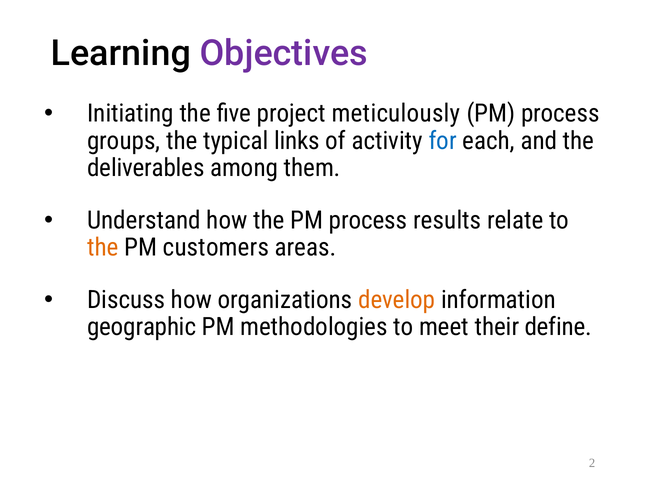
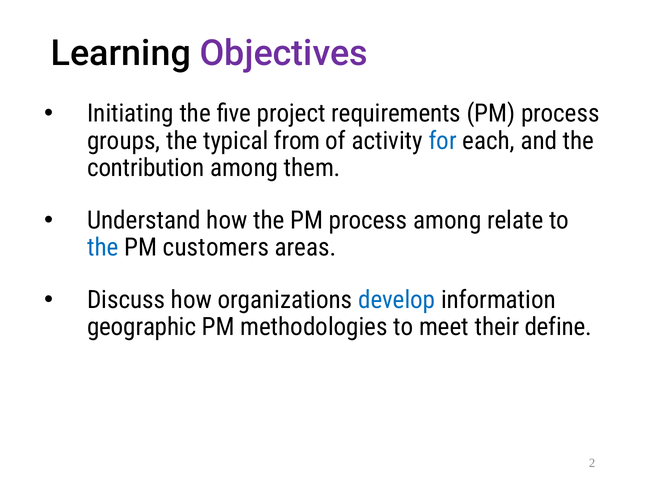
meticulously: meticulously -> requirements
links: links -> from
deliverables: deliverables -> contribution
process results: results -> among
the at (103, 247) colour: orange -> blue
develop colour: orange -> blue
